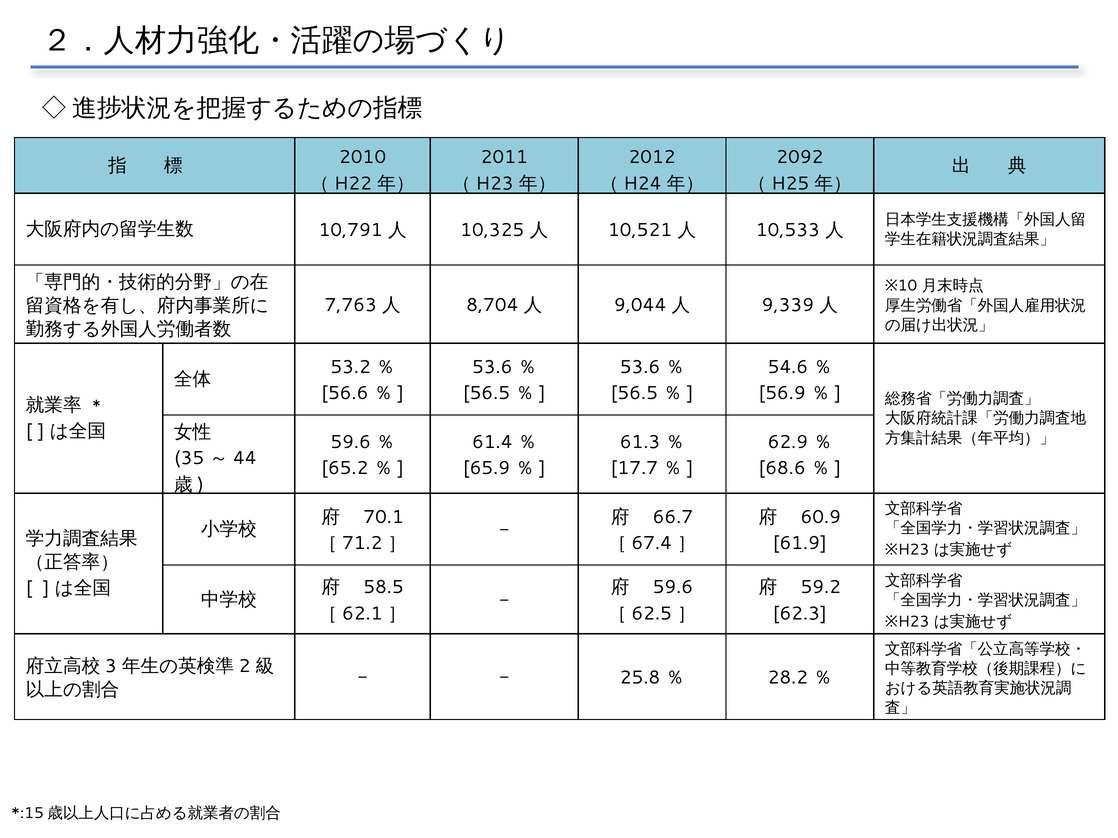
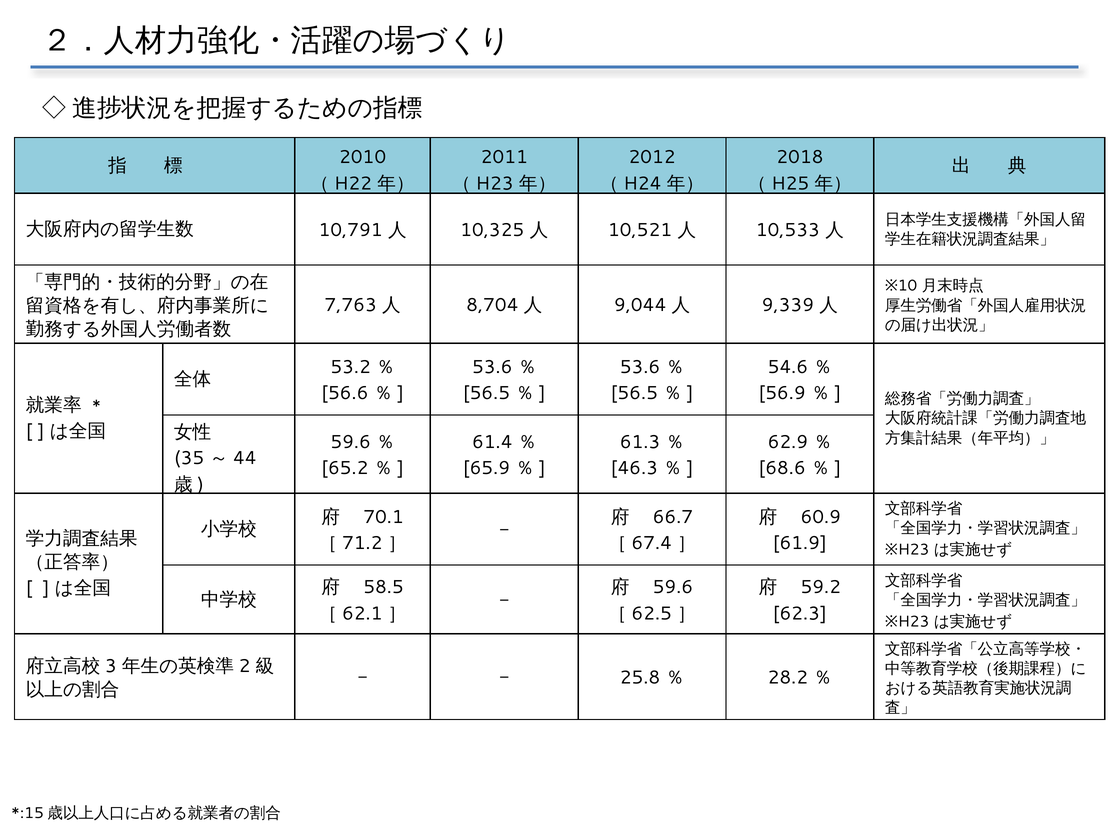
2092: 2092 -> 2018
17.7: 17.7 -> 46.3
